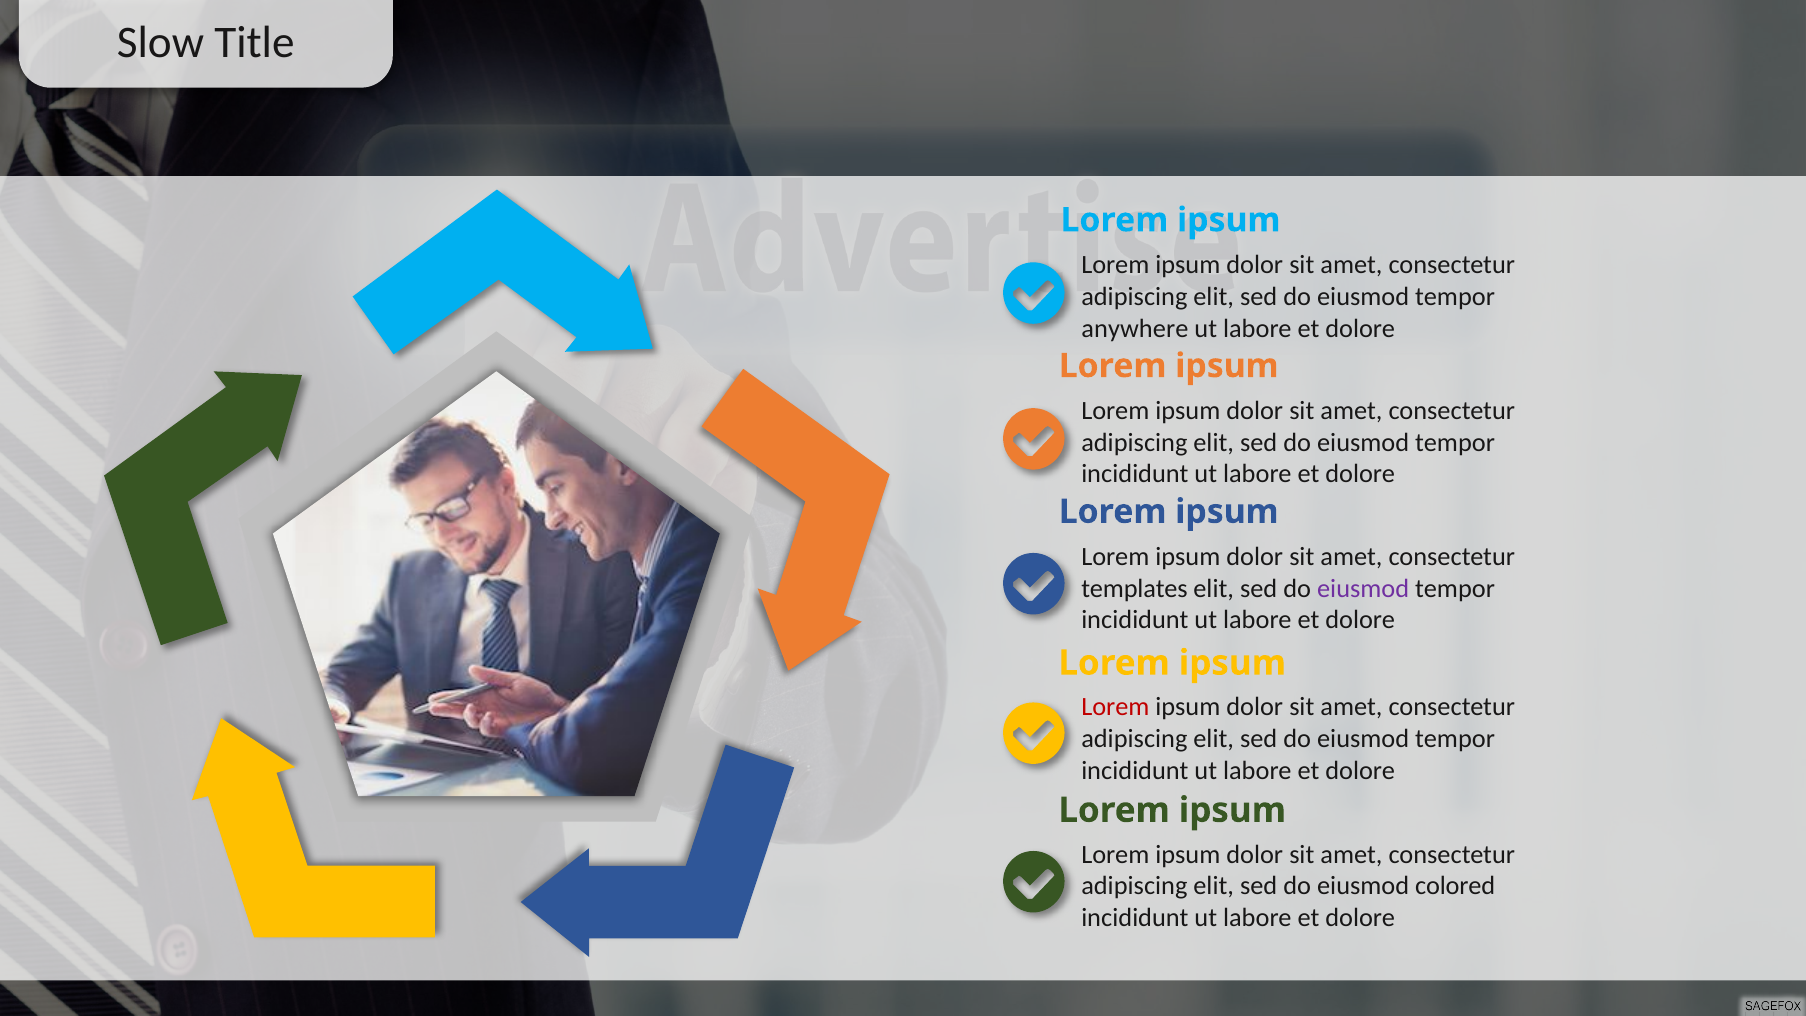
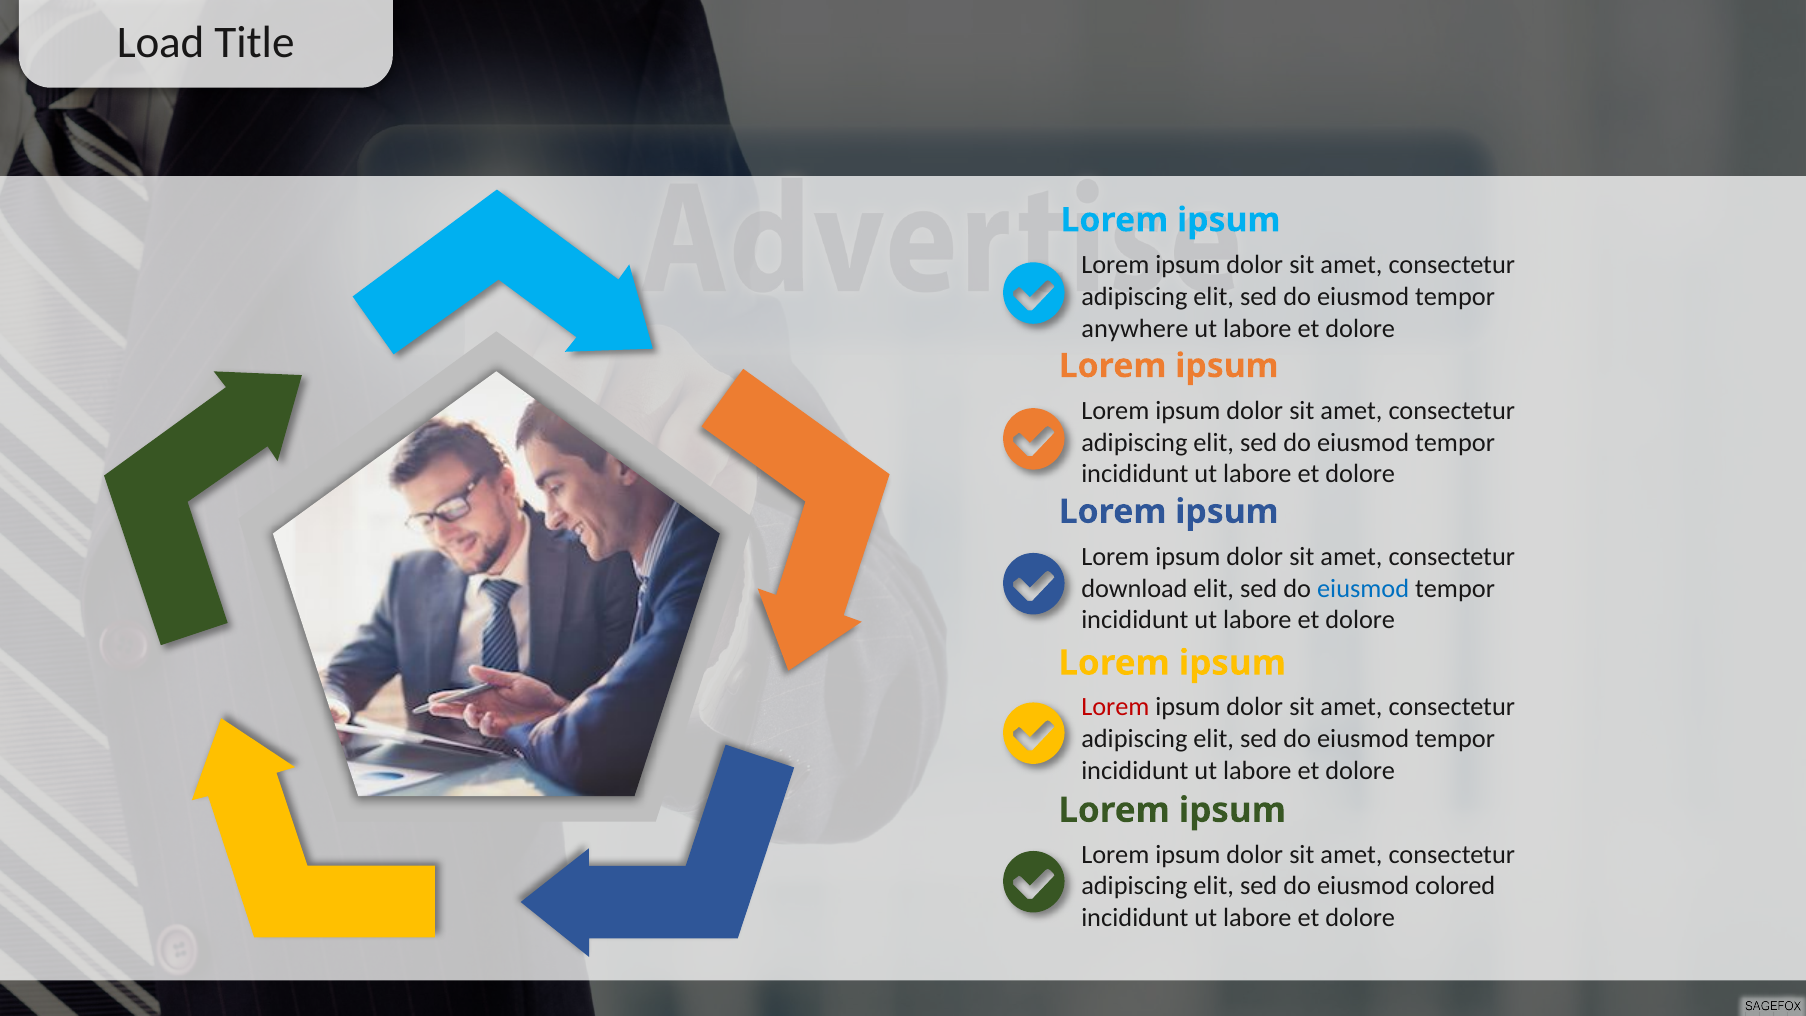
Slow: Slow -> Load
templates: templates -> download
eiusmod at (1363, 588) colour: purple -> blue
